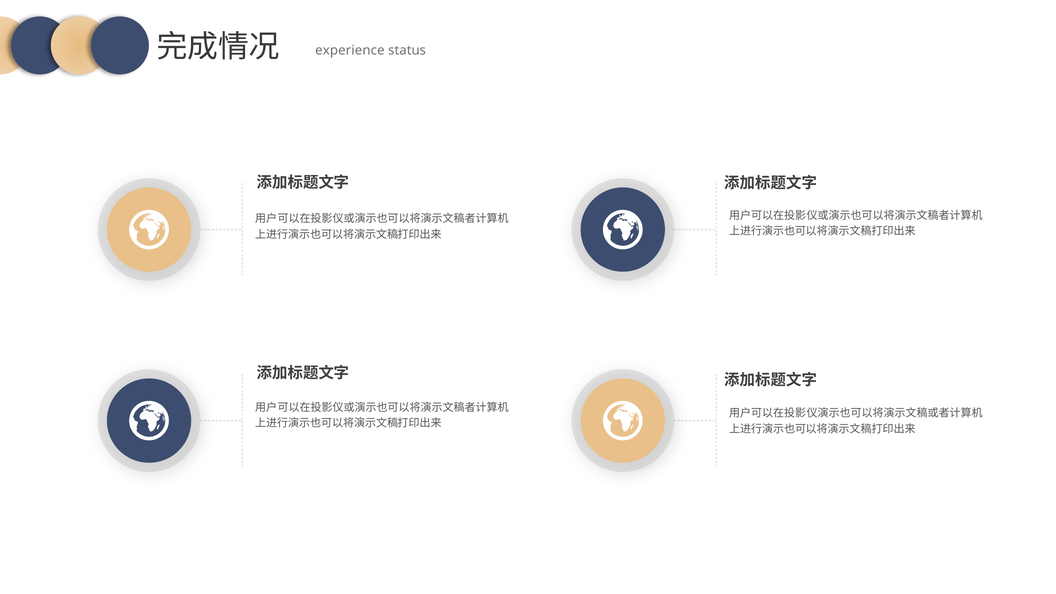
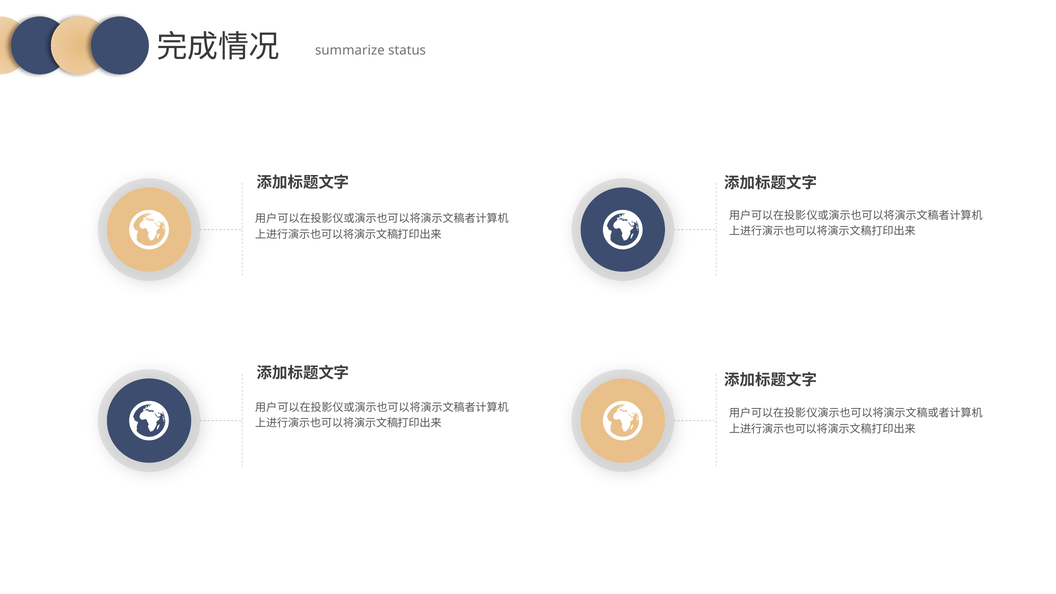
experience: experience -> summarize
